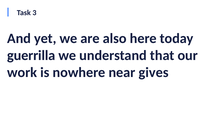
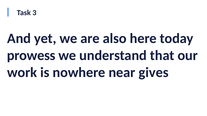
guerrilla: guerrilla -> prowess
